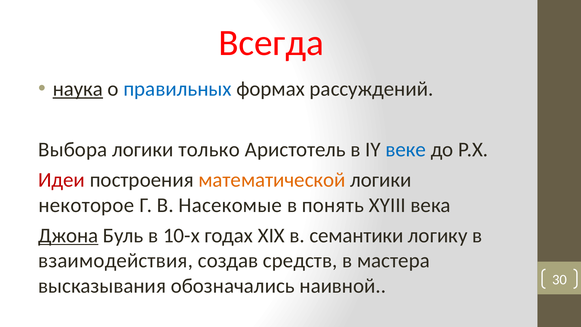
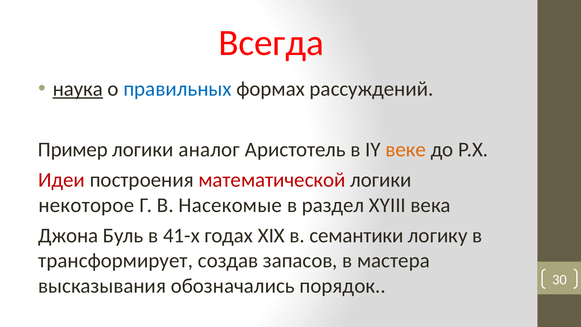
Выбора: Выбора -> Пример
только: только -> аналог
веке colour: blue -> orange
математической colour: orange -> red
понять: понять -> раздел
Джона underline: present -> none
10-х: 10-х -> 41-х
взаимодействия: взаимодействия -> трансформирует
средств: средств -> запасов
наивной: наивной -> порядок
